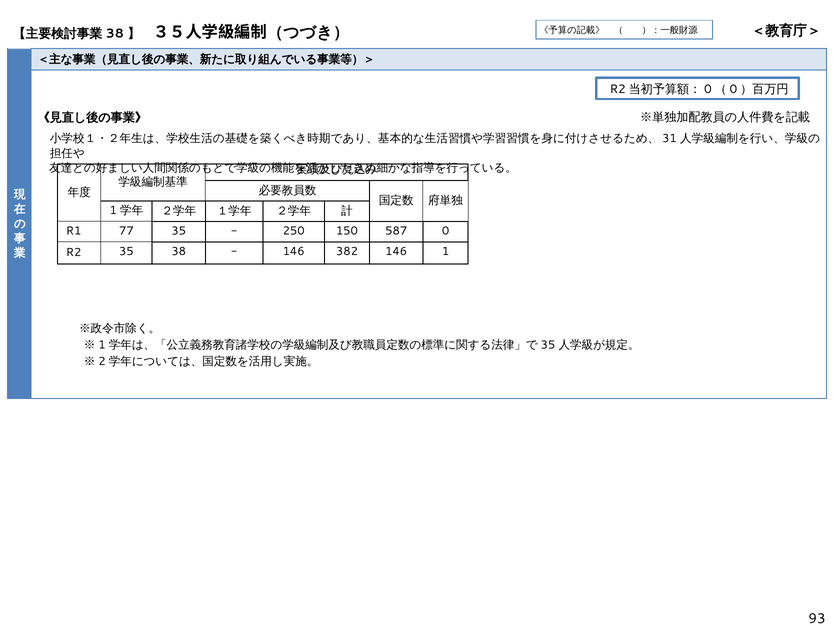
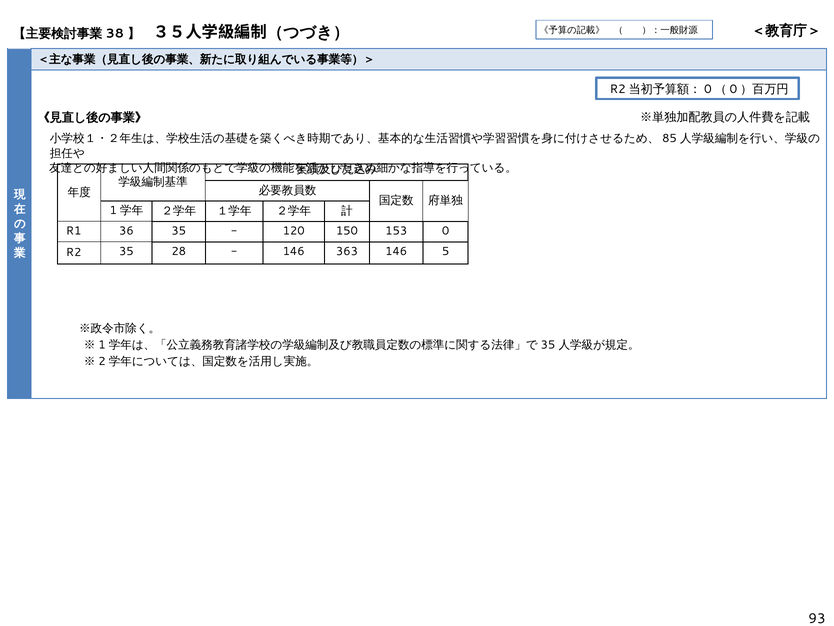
31: 31 -> 85
77: 77 -> 36
250: 250 -> 120
587: 587 -> 153
35 38: 38 -> 28
382: 382 -> 363
146 1: 1 -> 5
